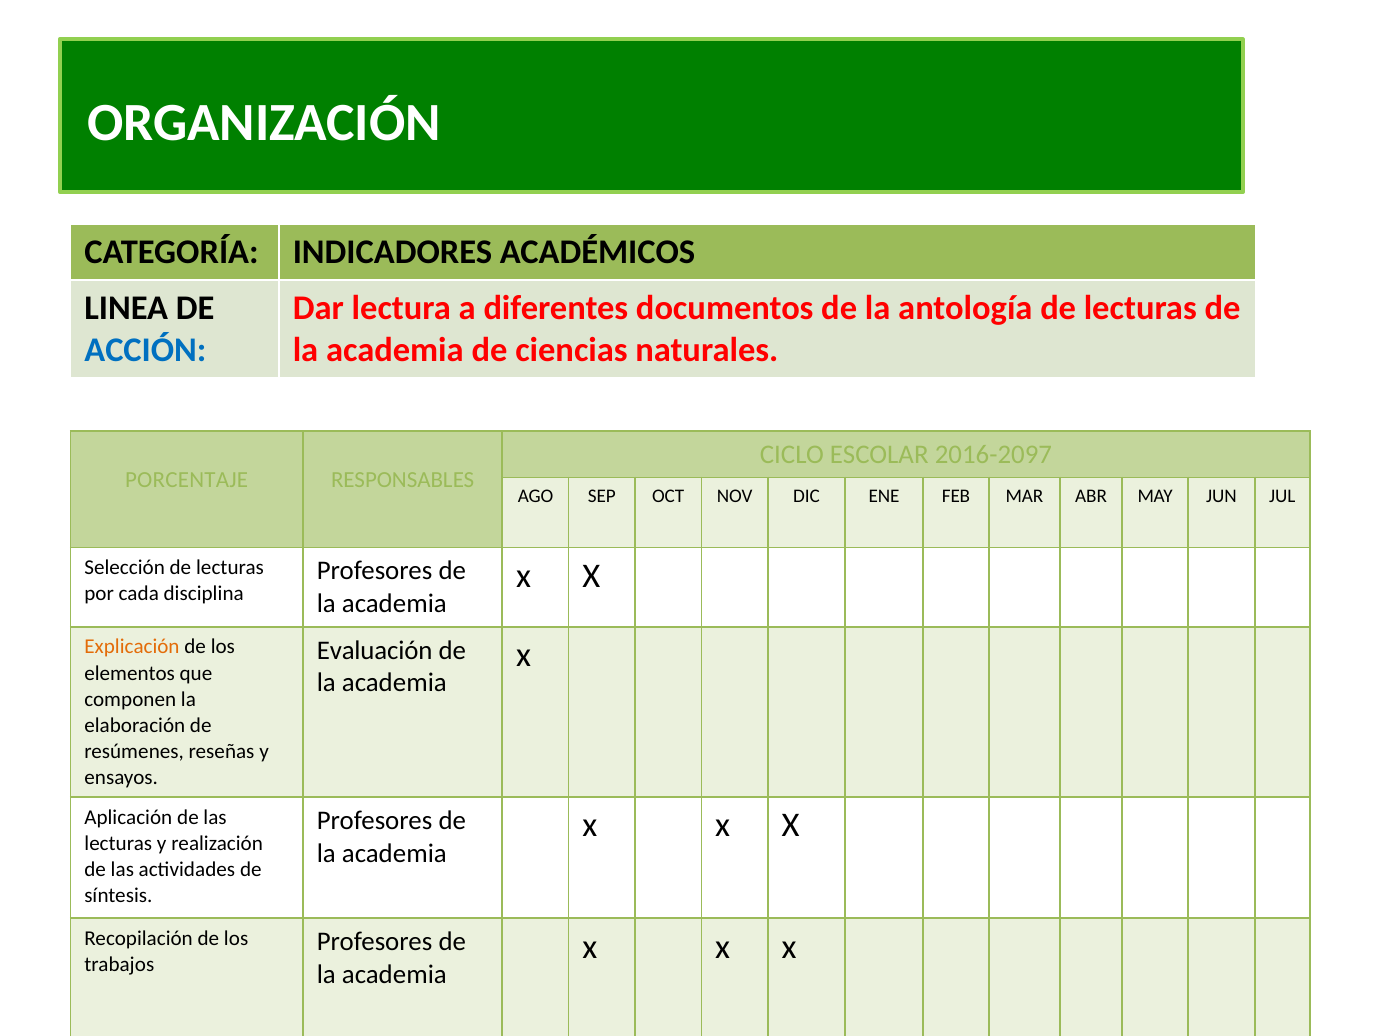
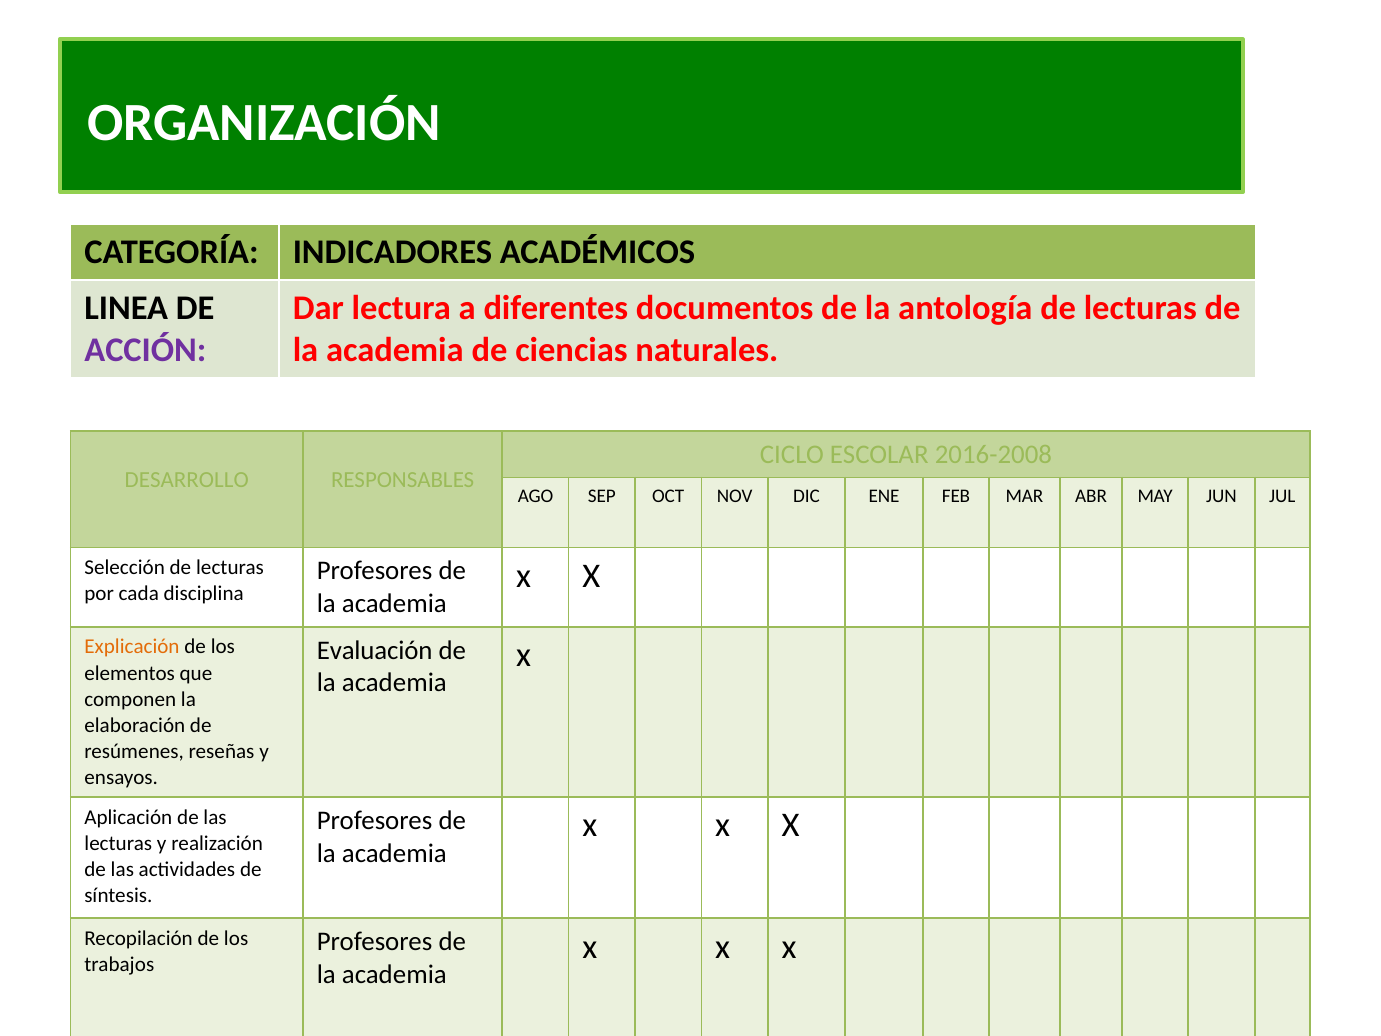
ACCIÓN colour: blue -> purple
2016-2097: 2016-2097 -> 2016-2008
PORCENTAJE: PORCENTAJE -> DESARROLLO
